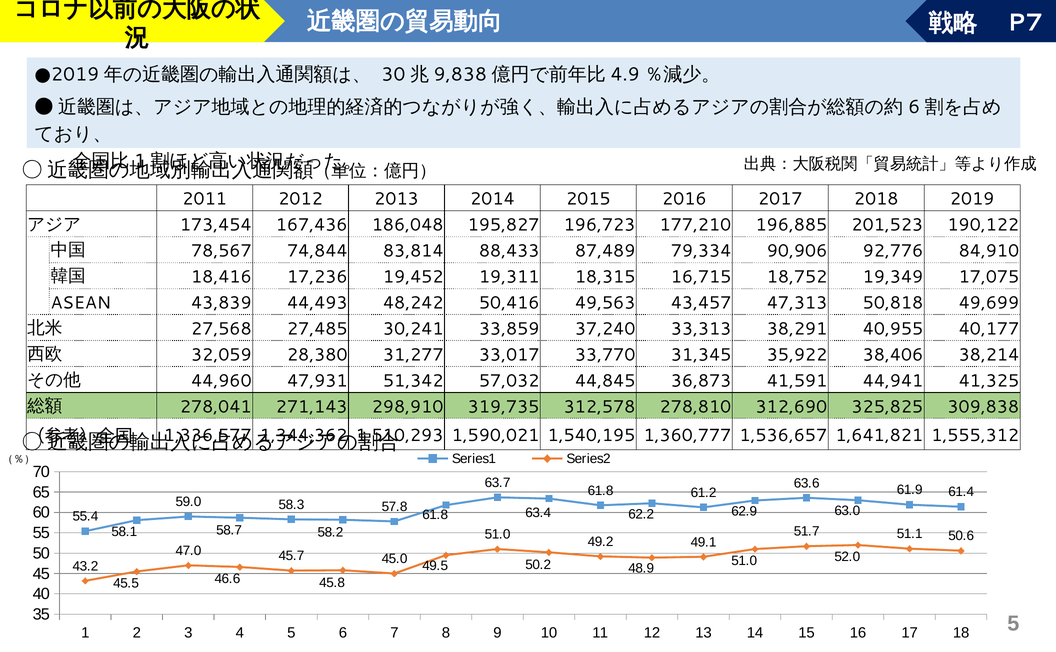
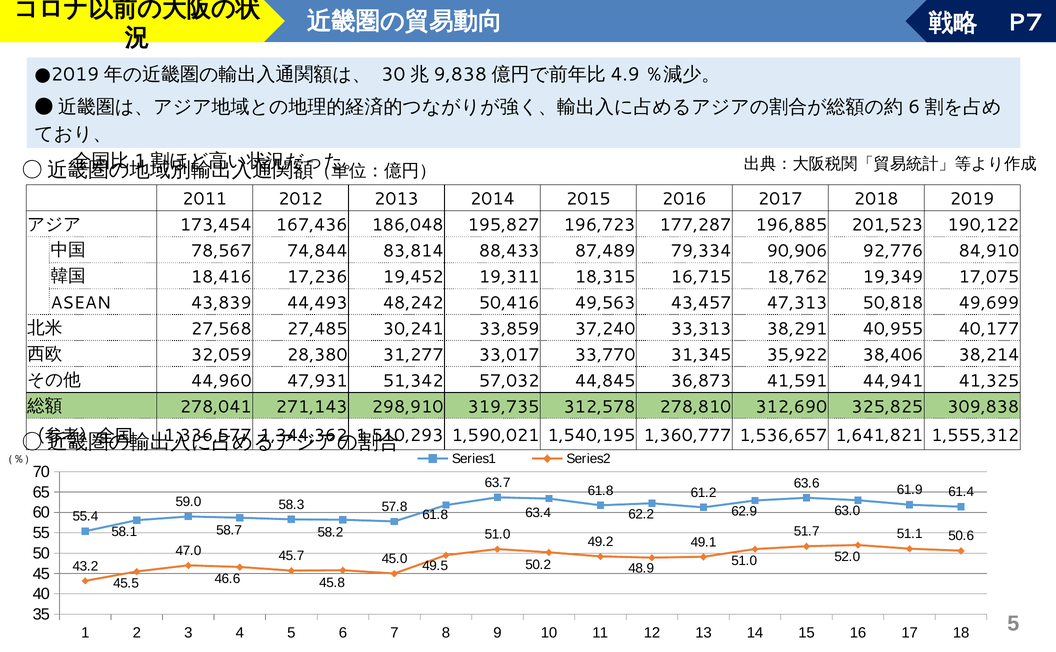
177,210: 177,210 -> 177,287
18,752: 18,752 -> 18,762
